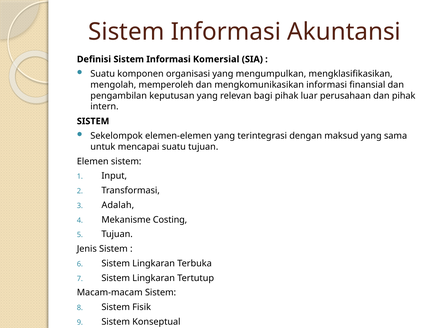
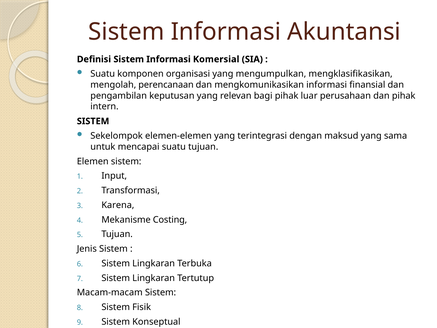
memperoleh: memperoleh -> perencanaan
Adalah: Adalah -> Karena
